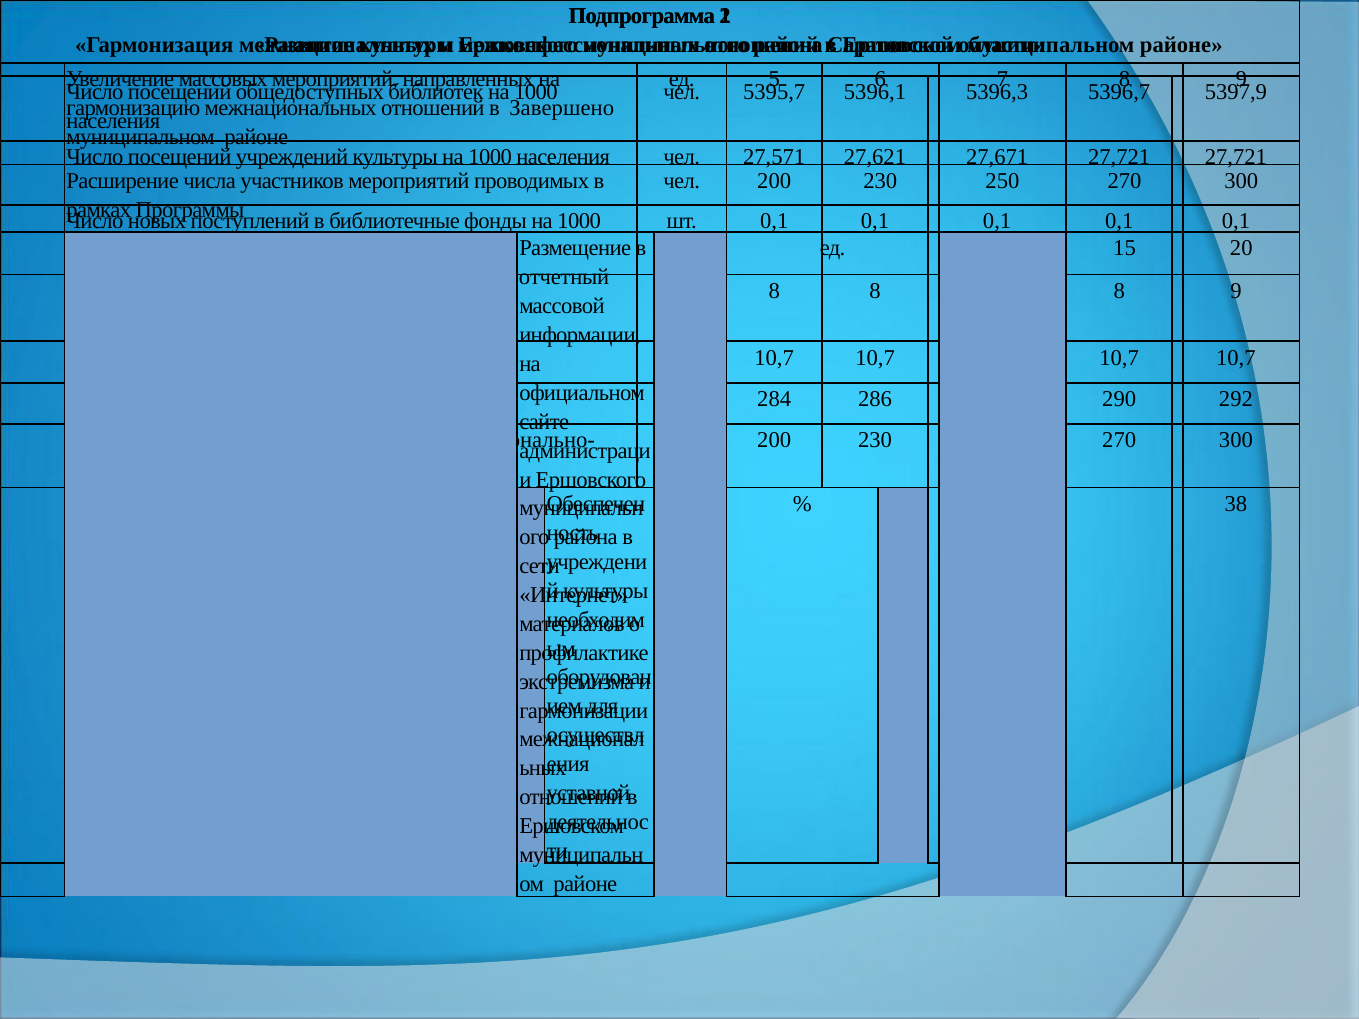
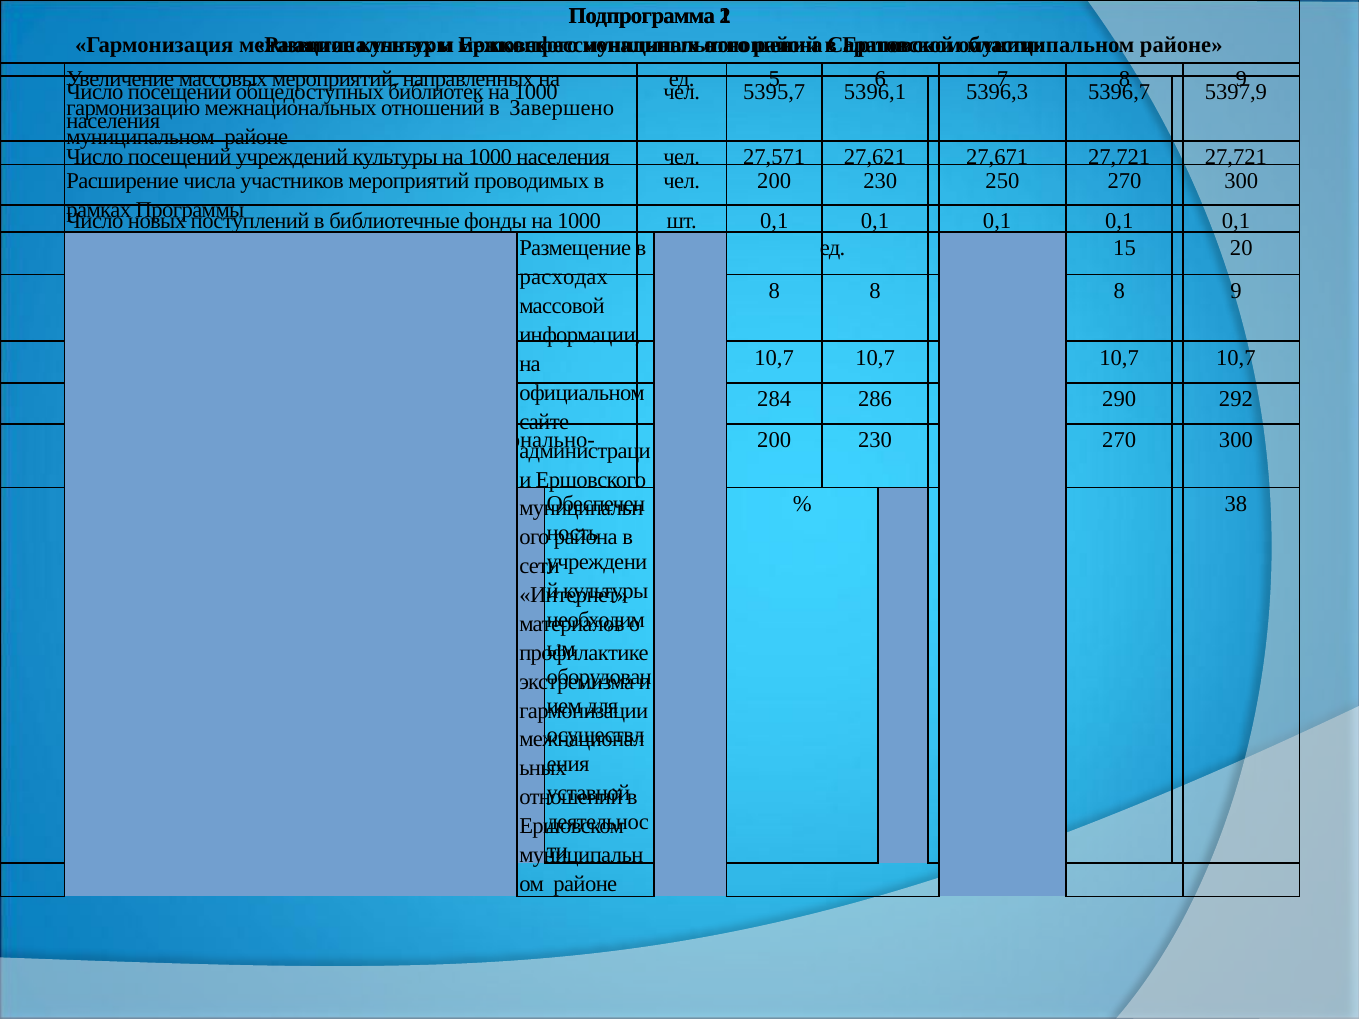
отчетный: отчетный -> расходах
